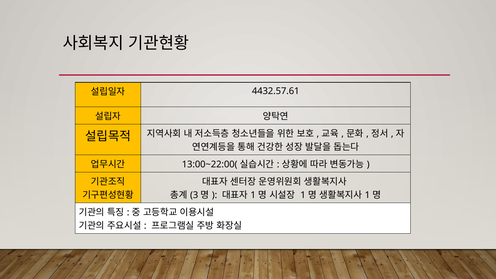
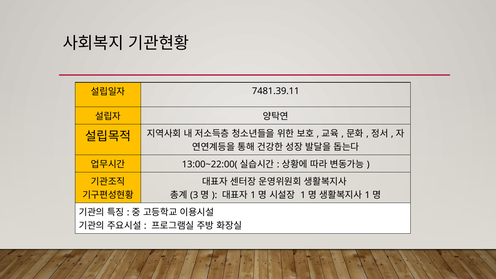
4432.57.61: 4432.57.61 -> 7481.39.11
